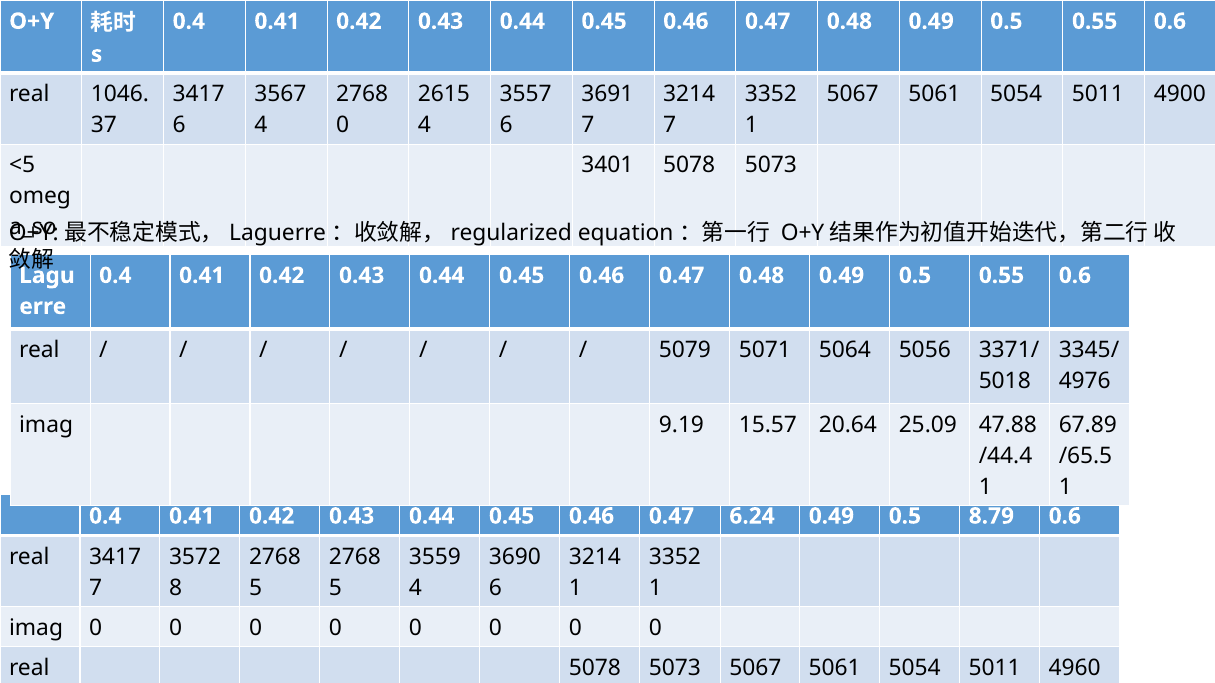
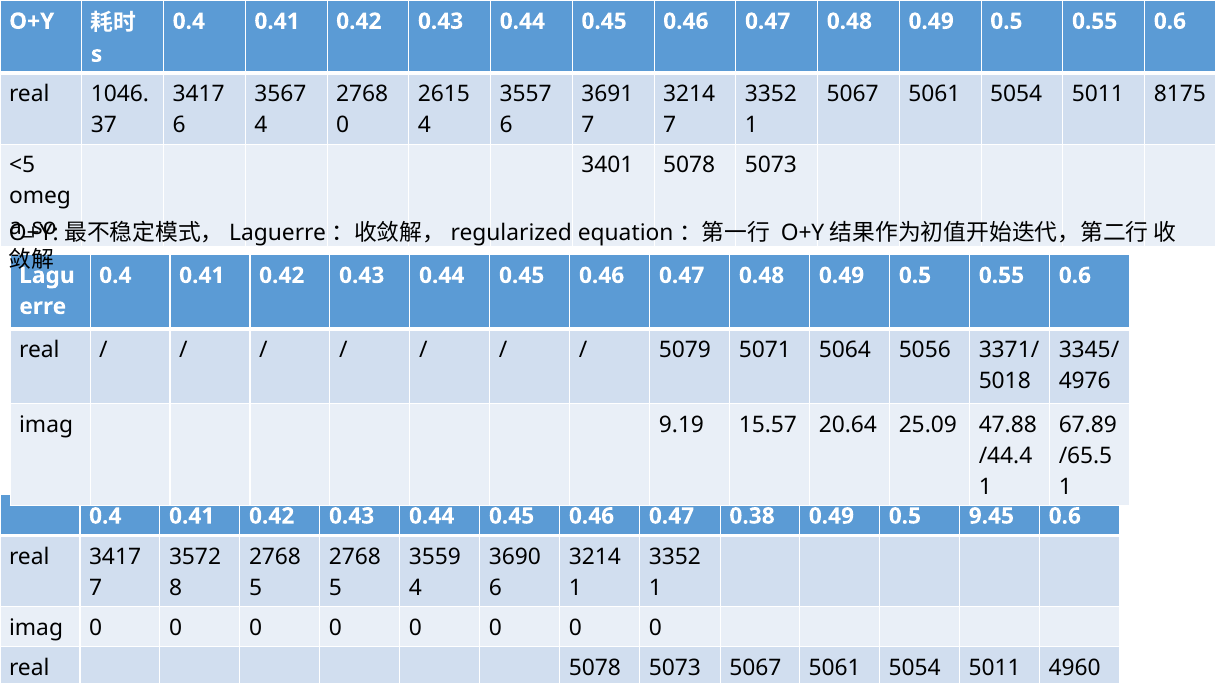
4900: 4900 -> 8175
6.24: 6.24 -> 0.38
8.79: 8.79 -> 9.45
